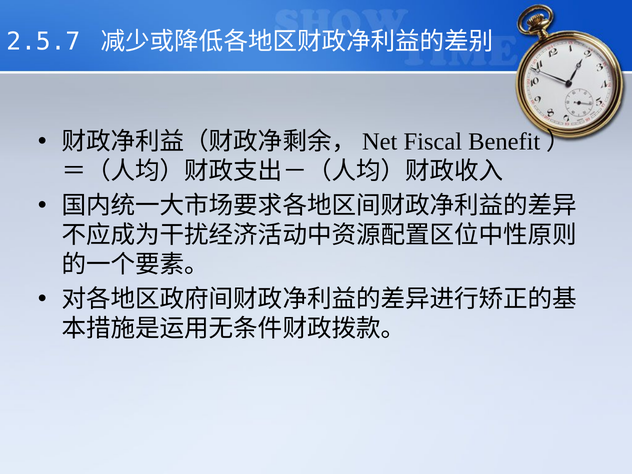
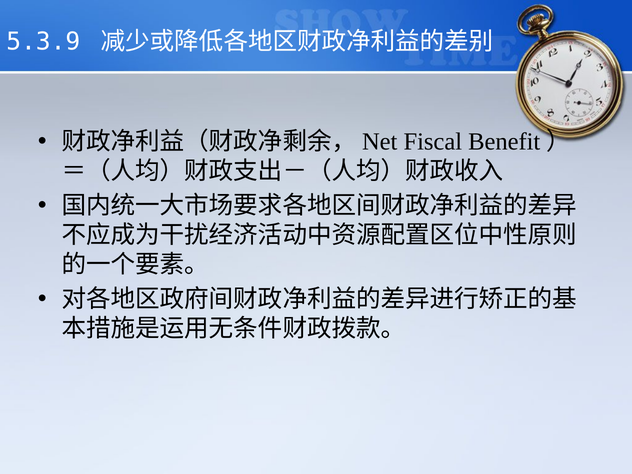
2.5.7: 2.5.7 -> 5.3.9
